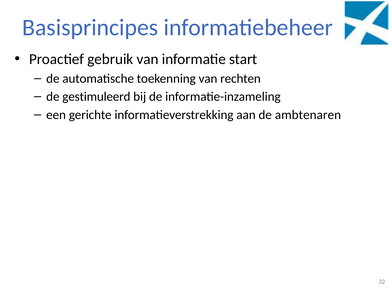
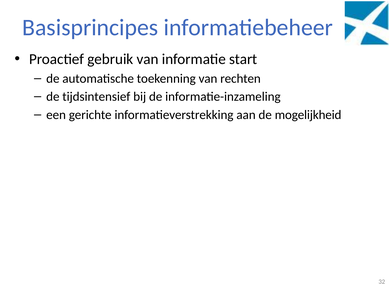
gestimuleerd: gestimuleerd -> tijdsintensief
ambtenaren: ambtenaren -> mogelijkheid
